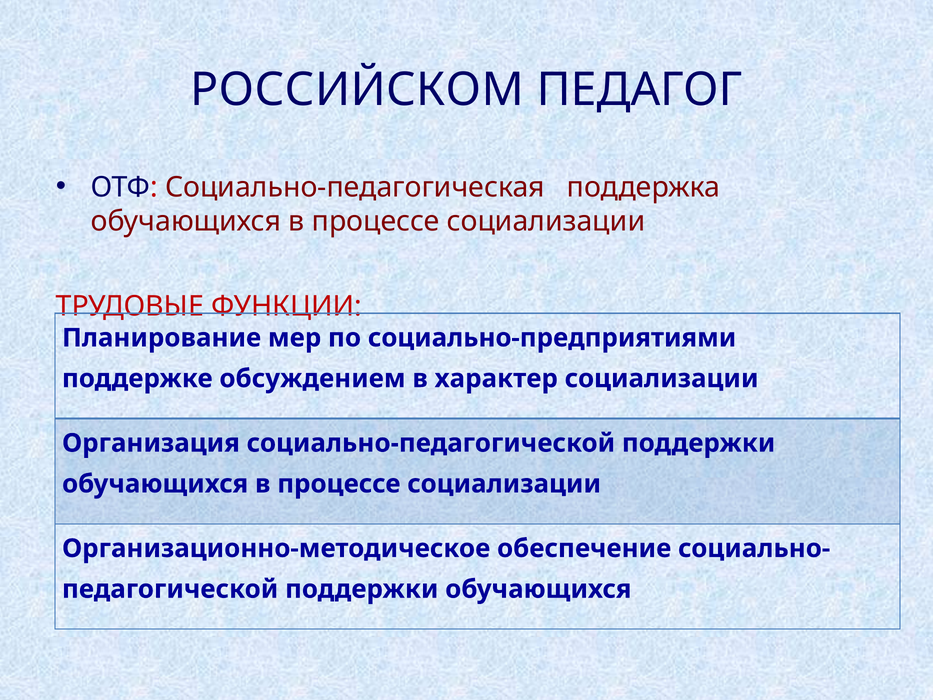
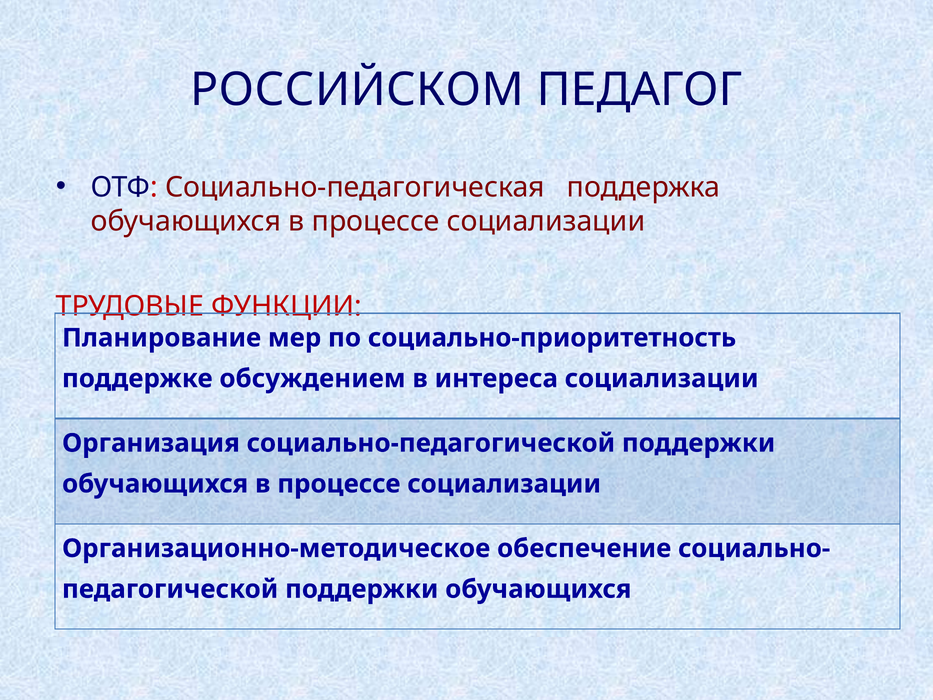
социально-предприятиями: социально-предприятиями -> социально-приоритетность
характер: характер -> интереса
